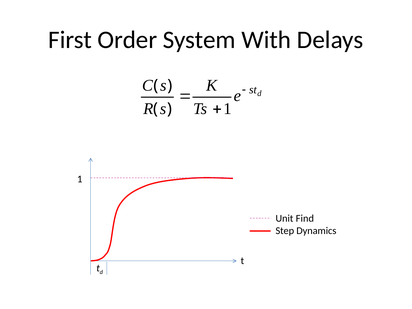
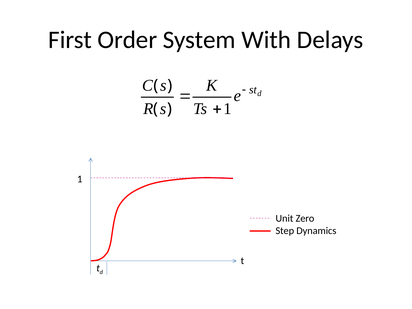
Find: Find -> Zero
